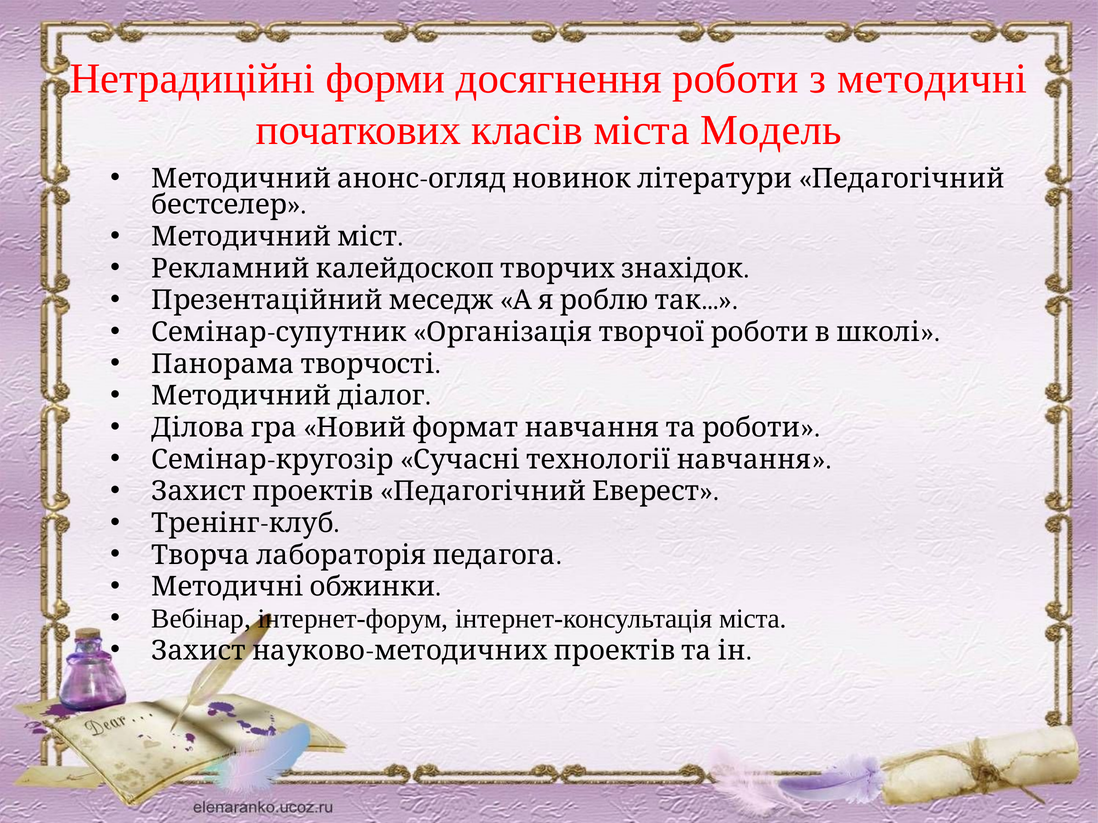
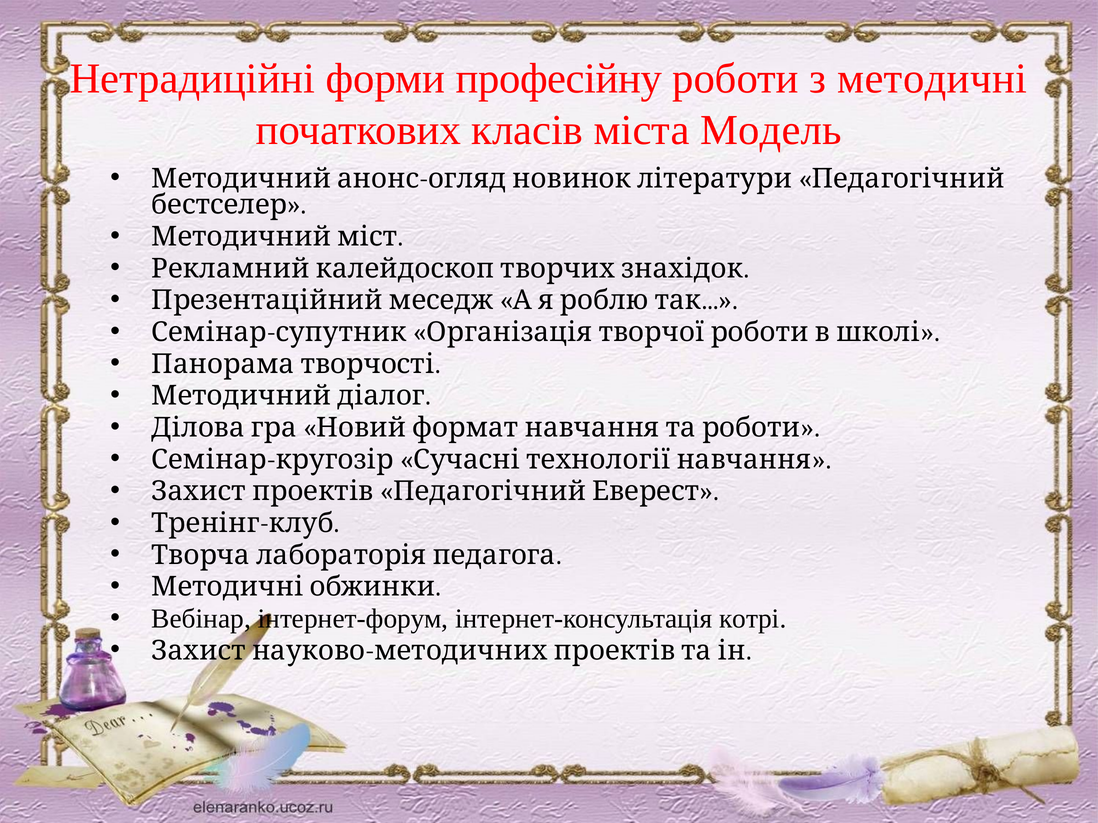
досягнення: досягнення -> професійну
інтернет-консультація міста: міста -> котрі
